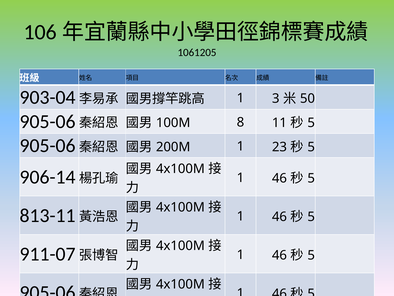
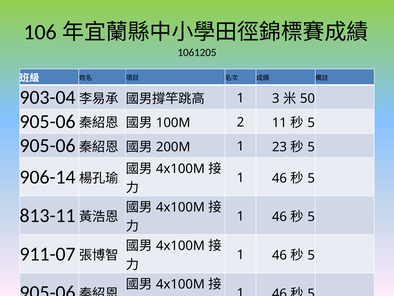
8: 8 -> 2
